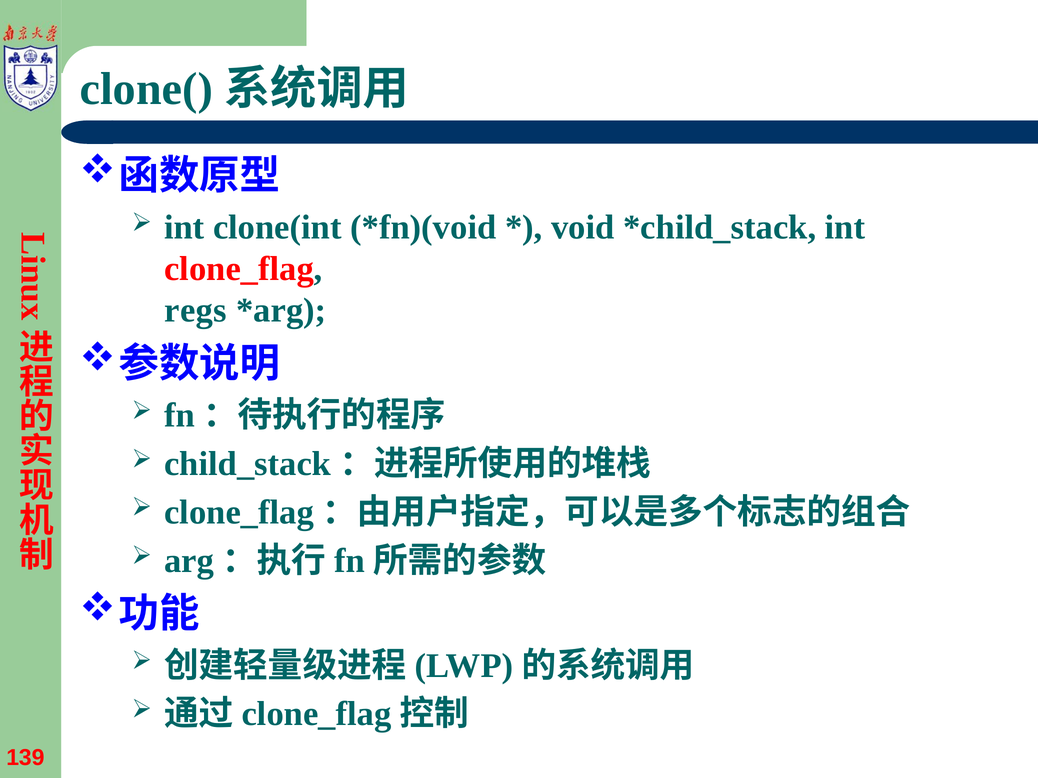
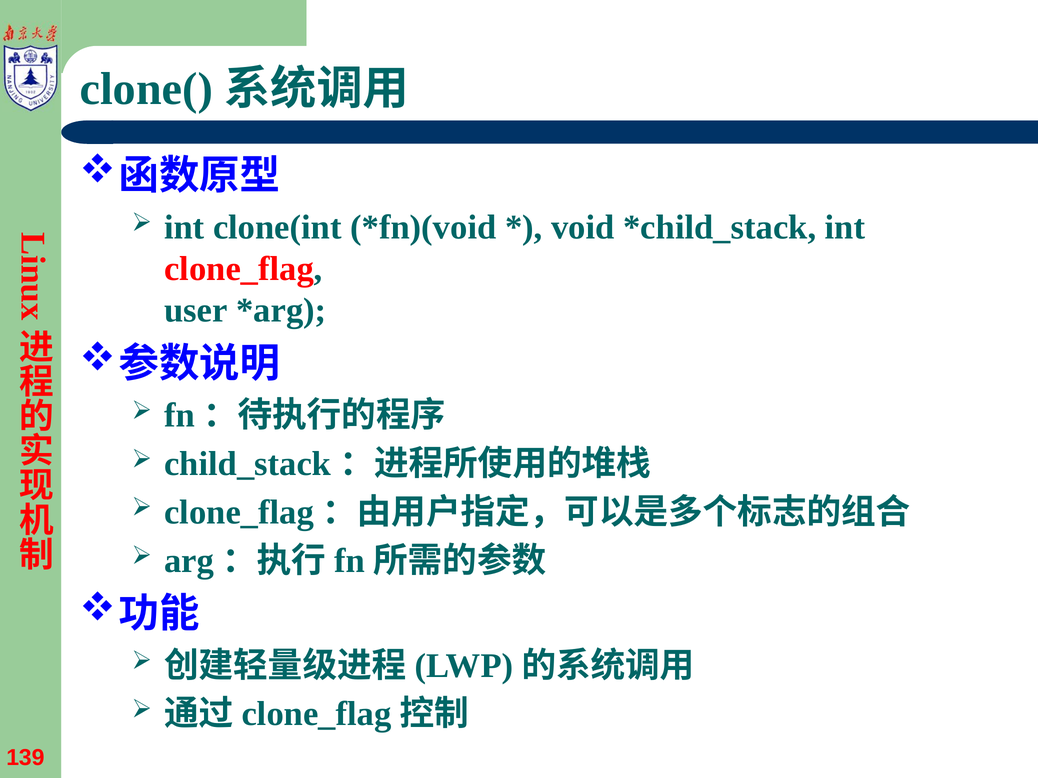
regs: regs -> user
